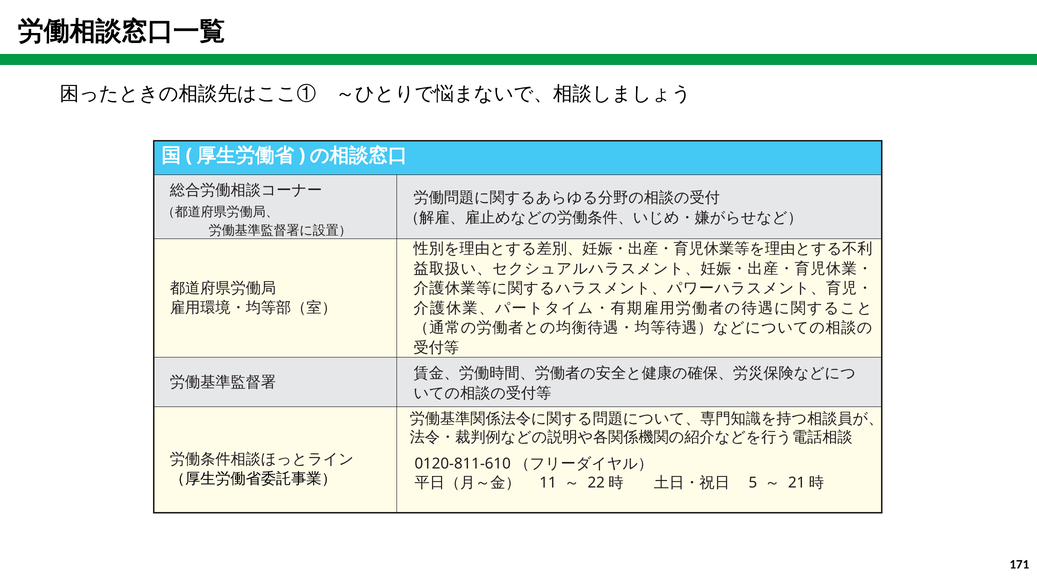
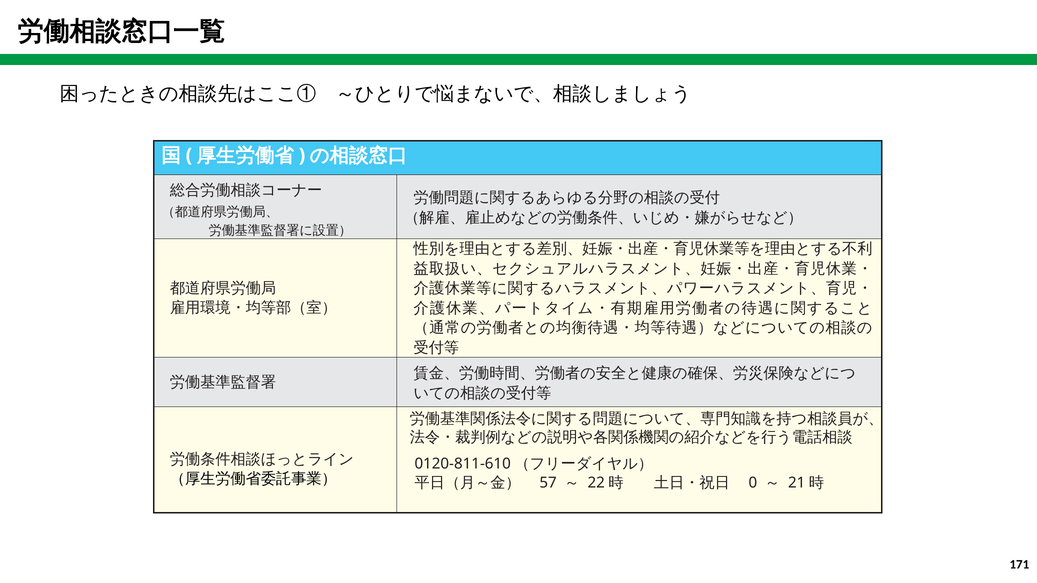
11: 11 -> 57
5: 5 -> 0
